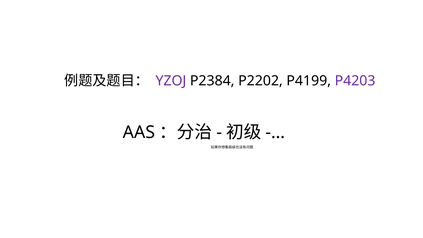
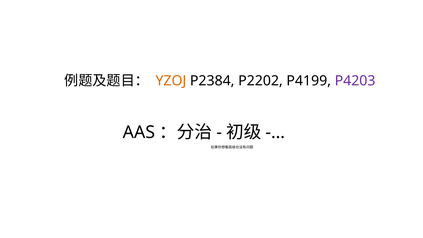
YZOJ colour: purple -> orange
